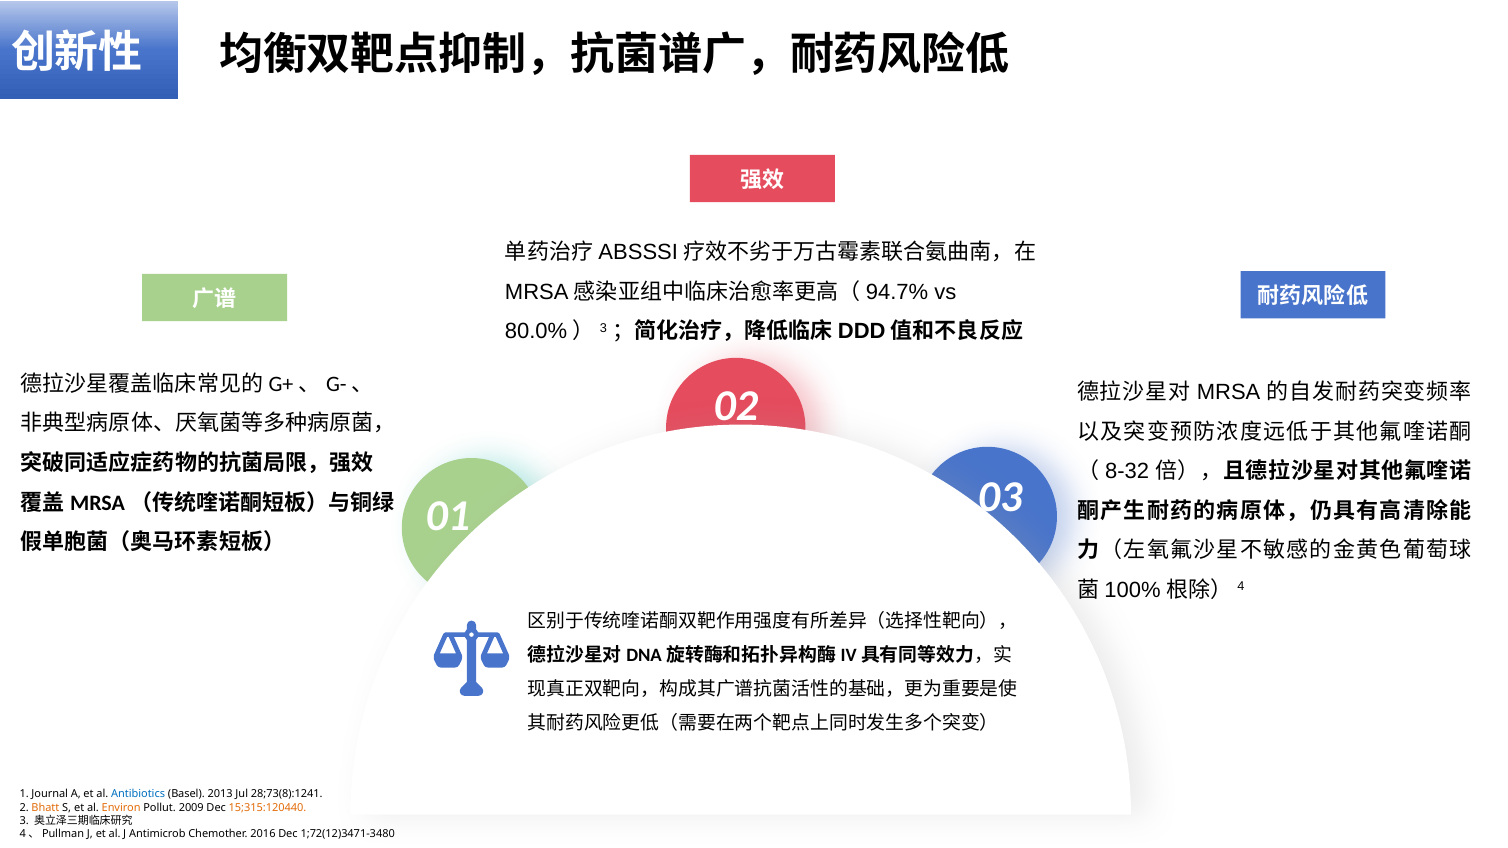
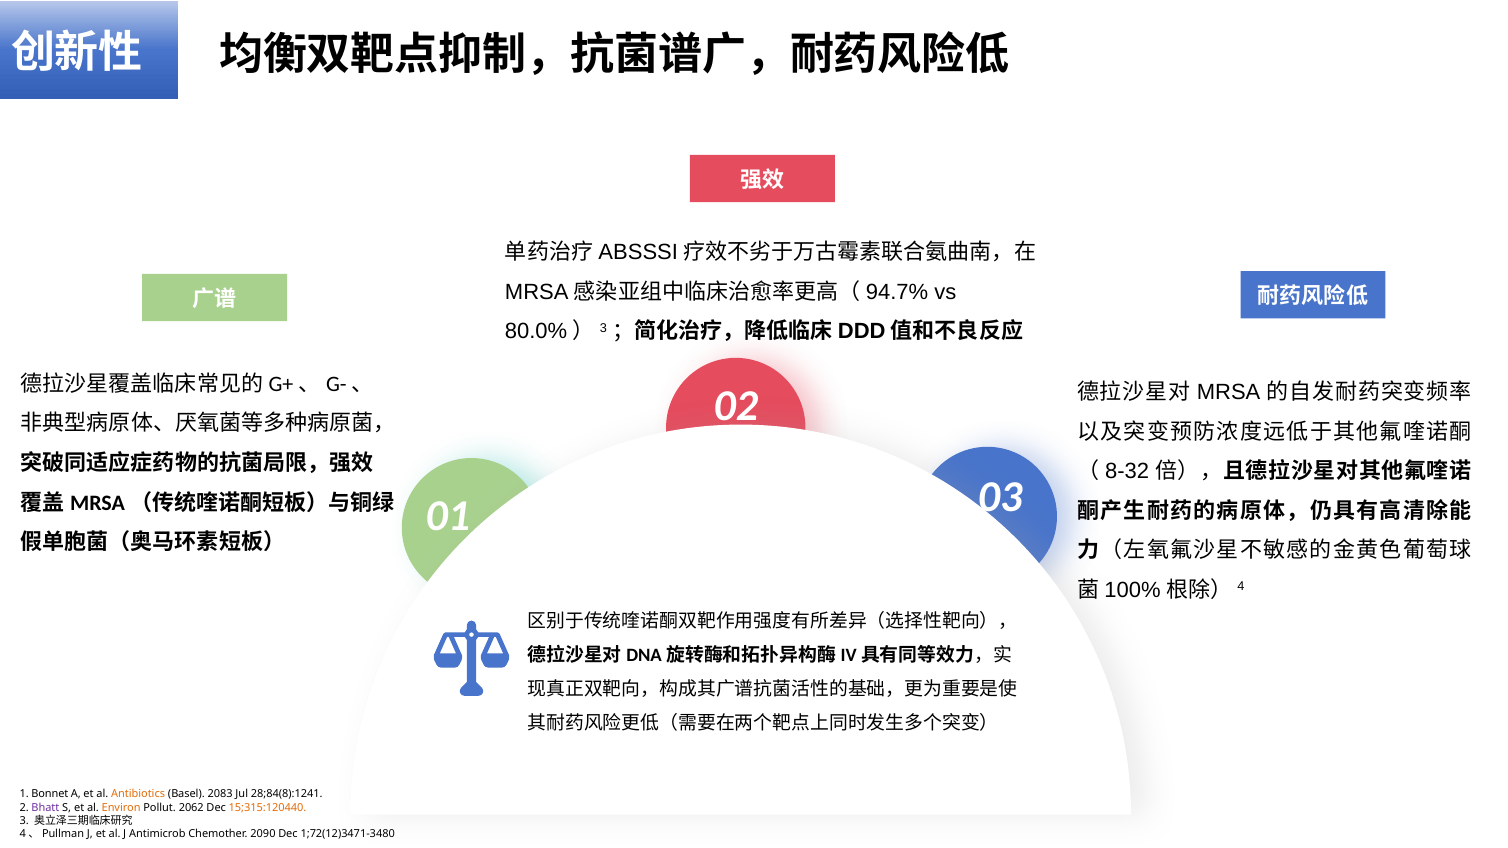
Journal: Journal -> Bonnet
Antibiotics colour: blue -> orange
2013: 2013 -> 2083
28;73(8):1241: 28;73(8):1241 -> 28;84(8):1241
Bhatt colour: orange -> purple
2009: 2009 -> 2062
2016: 2016 -> 2090
